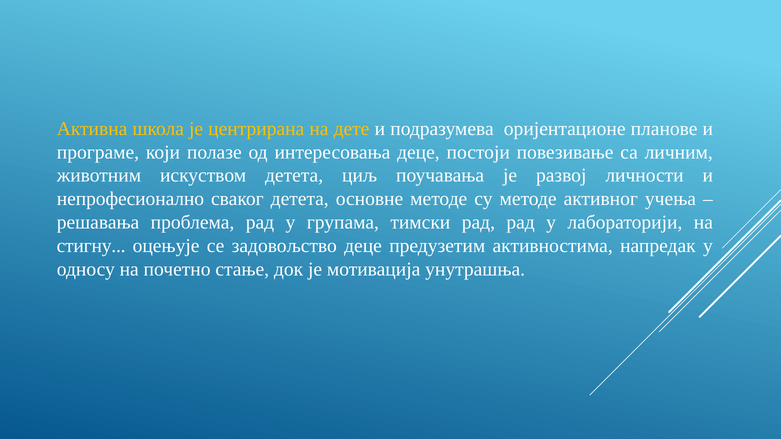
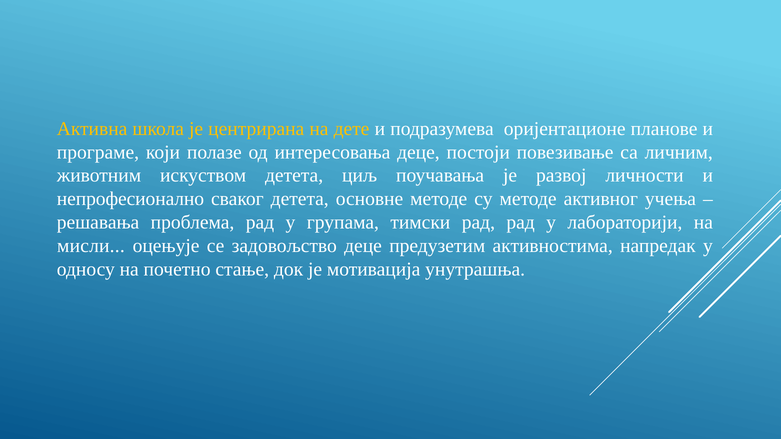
стигну: стигну -> мисли
